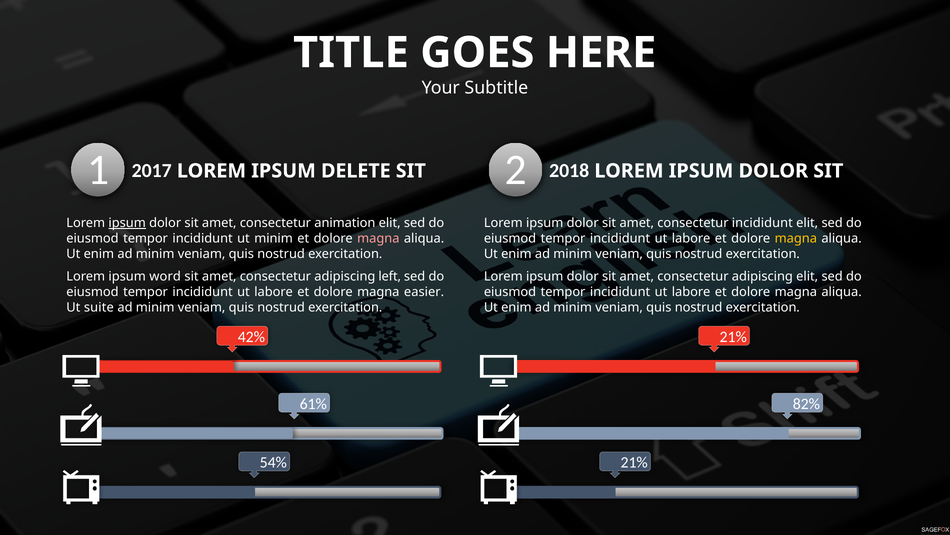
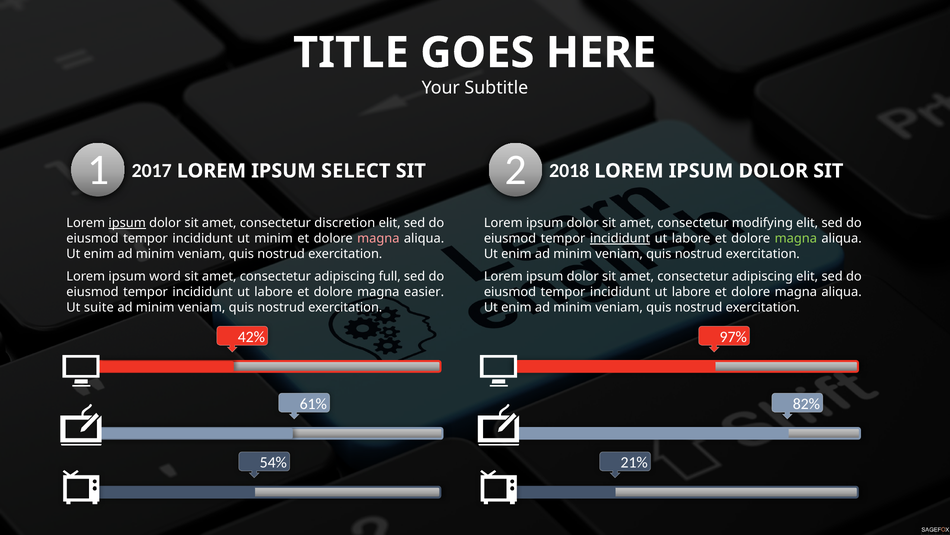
DELETE: DELETE -> SELECT
animation: animation -> discretion
consectetur incididunt: incididunt -> modifying
incididunt at (620, 238) underline: none -> present
magna at (796, 238) colour: yellow -> light green
left: left -> full
21% at (733, 337): 21% -> 97%
